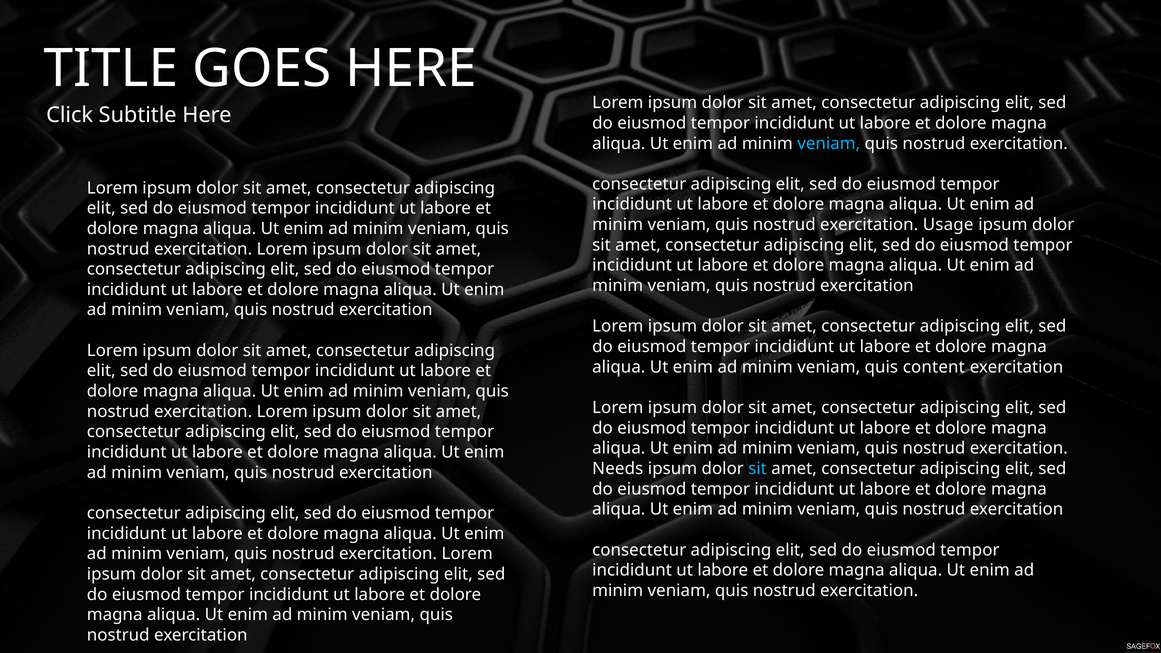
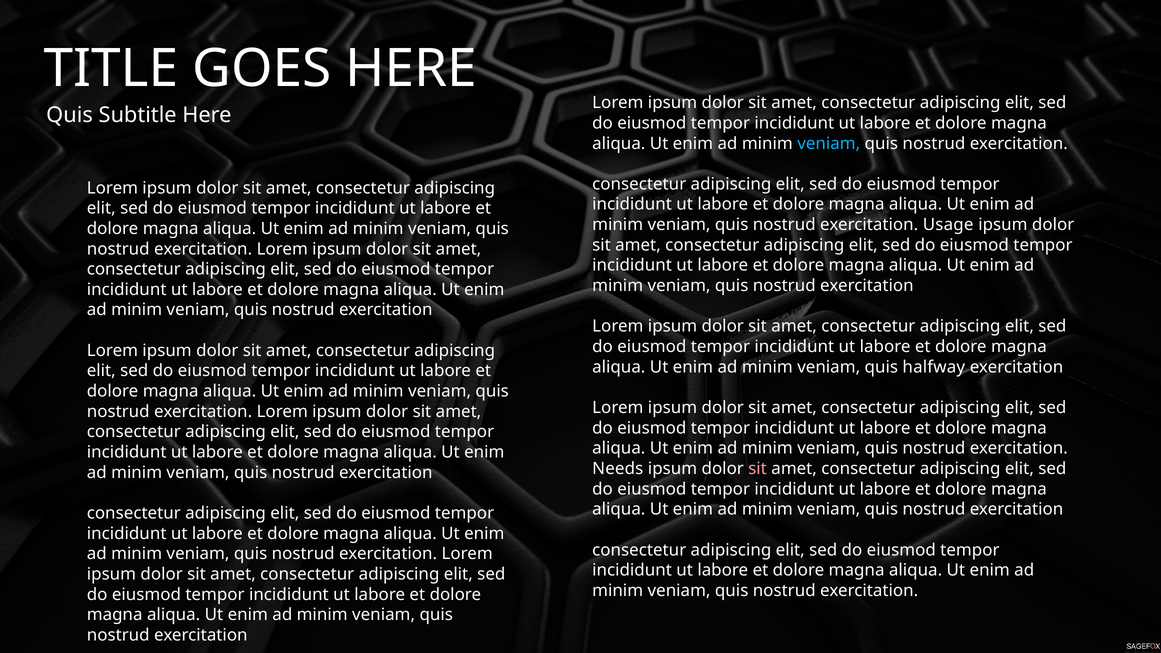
Click at (70, 115): Click -> Quis
content: content -> halfway
sit at (758, 469) colour: light blue -> pink
